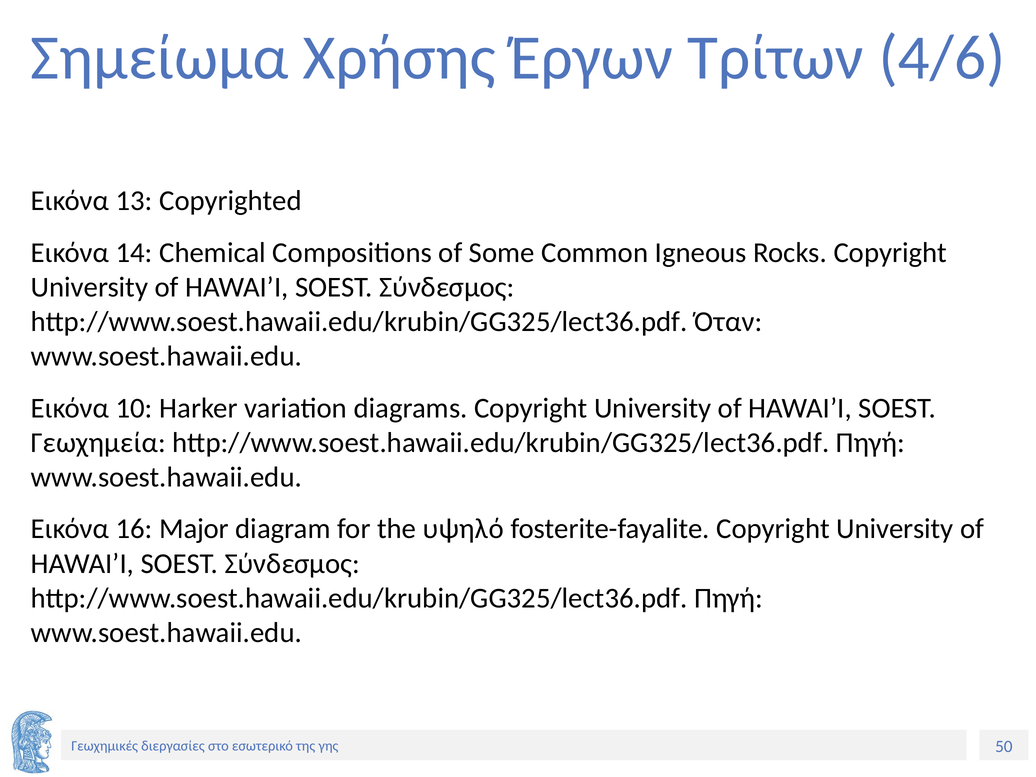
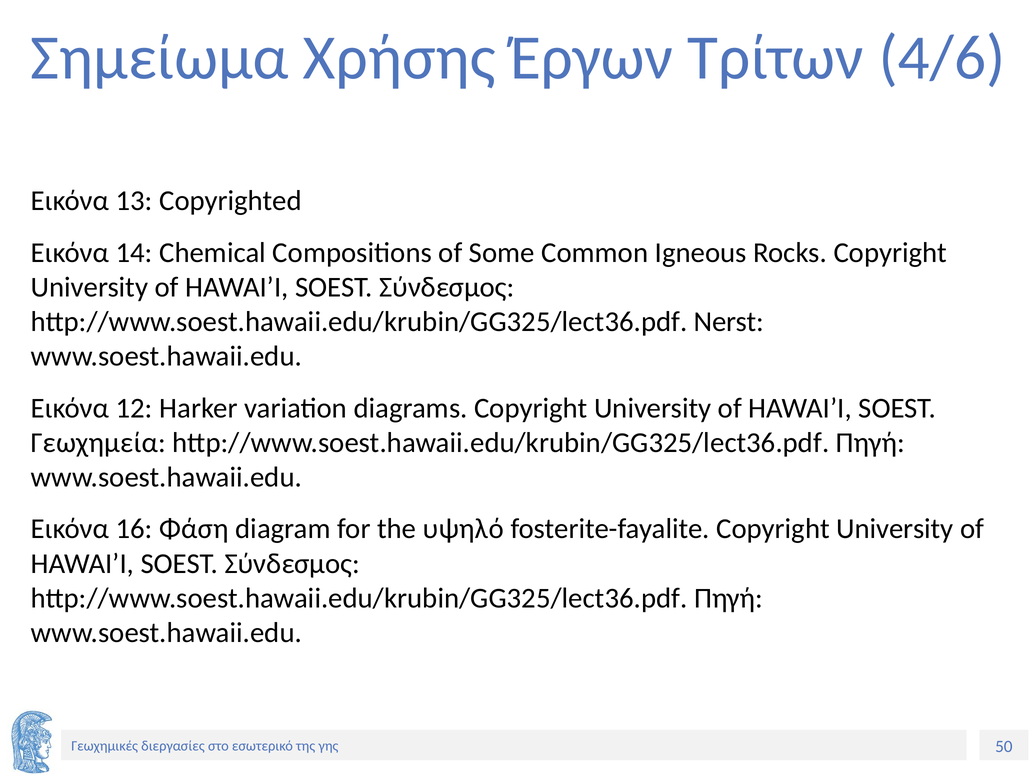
Όταν: Όταν -> Nerst
10: 10 -> 12
Major: Major -> Φάση
